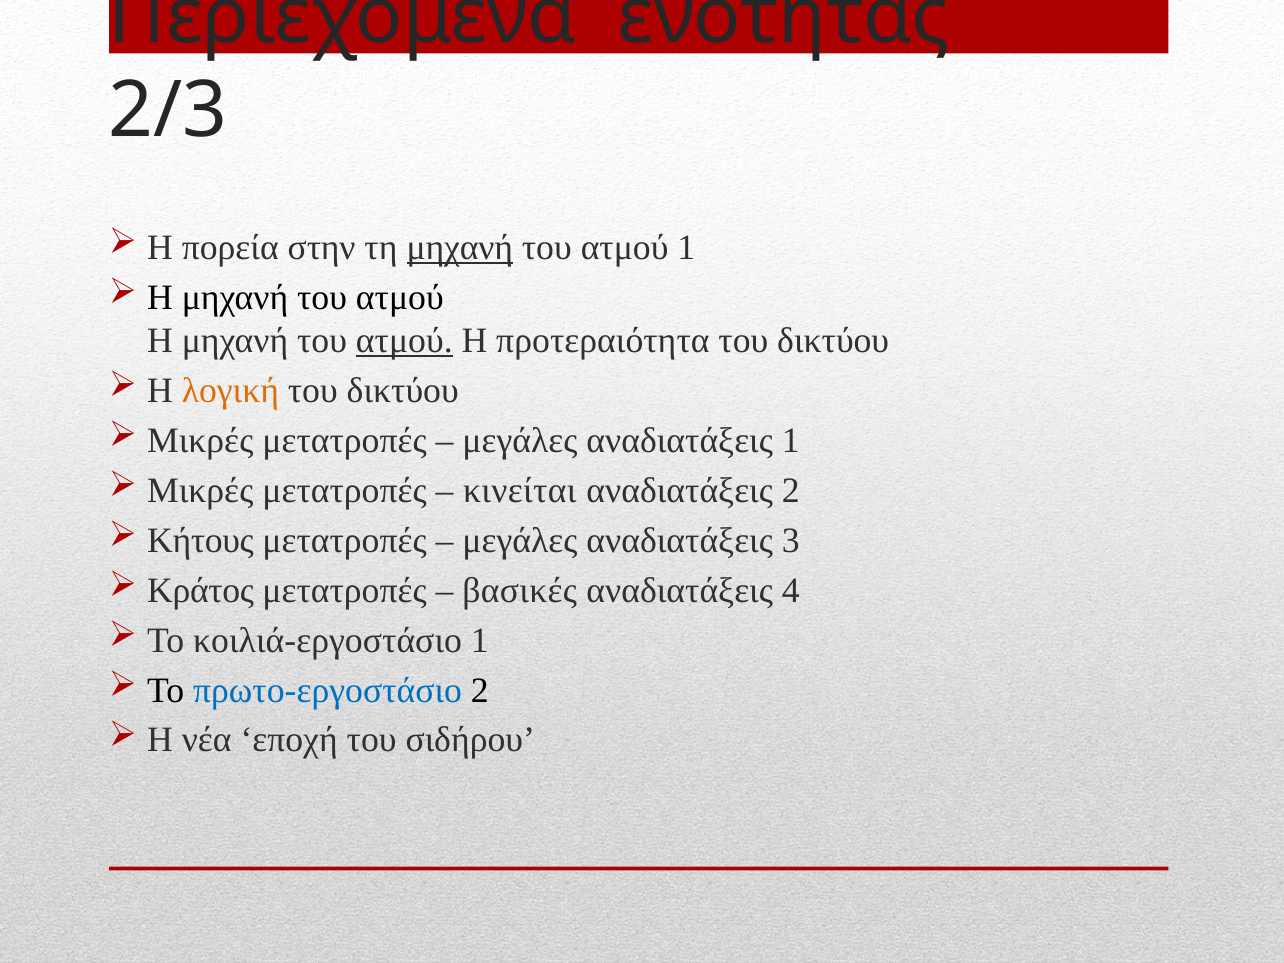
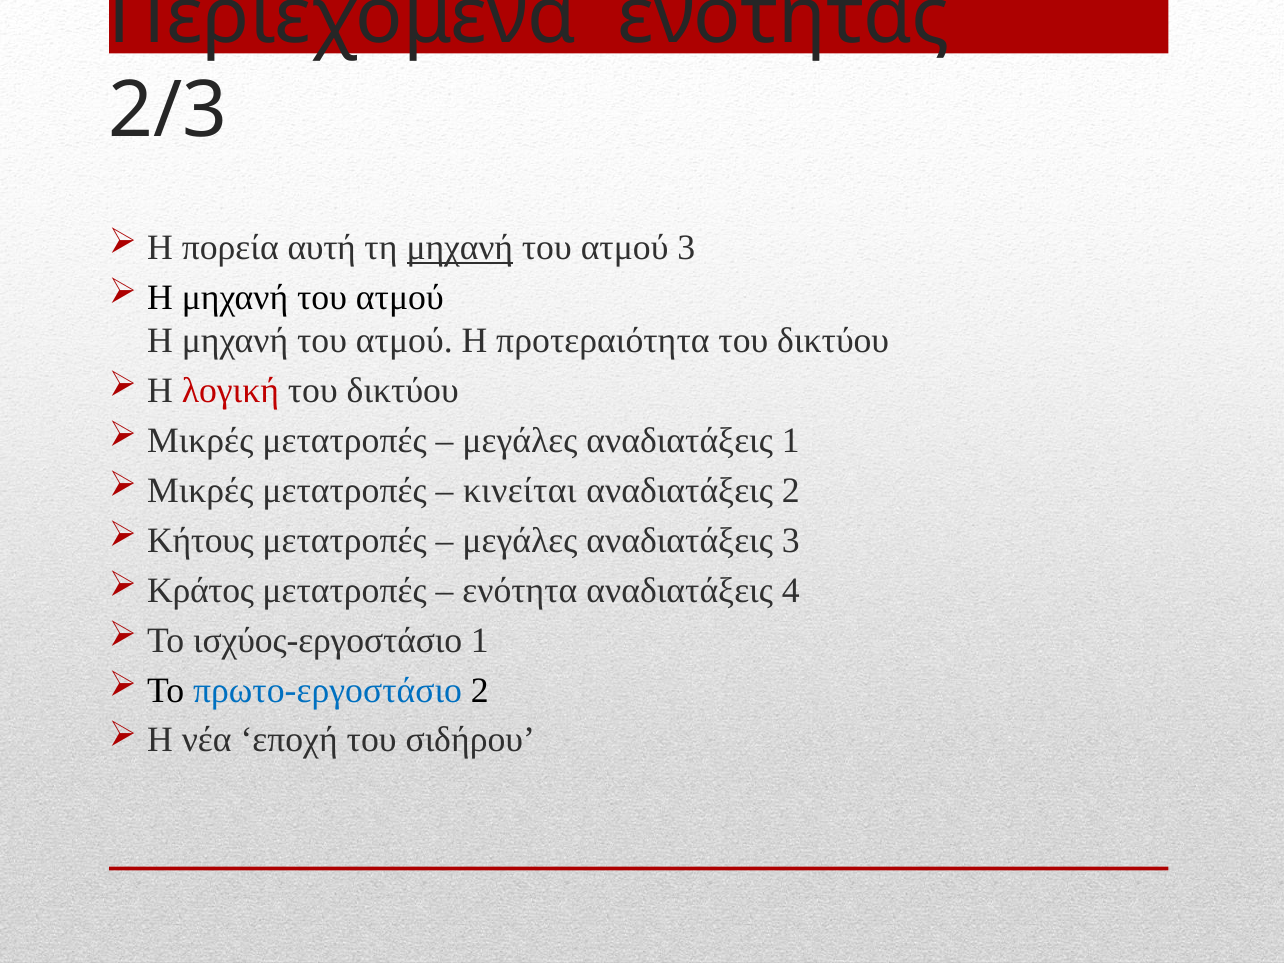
στην: στην -> αυτή
ατμού 1: 1 -> 3
ατμού at (404, 341) underline: present -> none
λογική colour: orange -> red
βασικές: βασικές -> ενότητα
κοιλιά-εργοστάσιο: κοιλιά-εργοστάσιο -> ισχύος-εργοστάσιο
